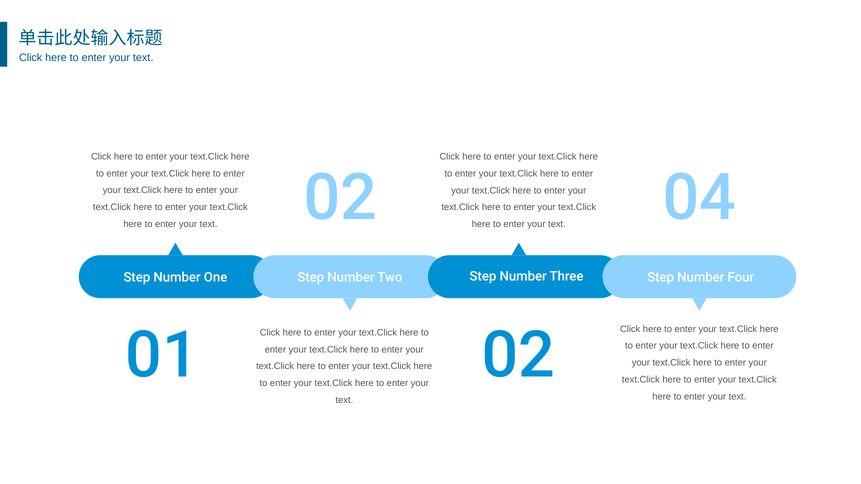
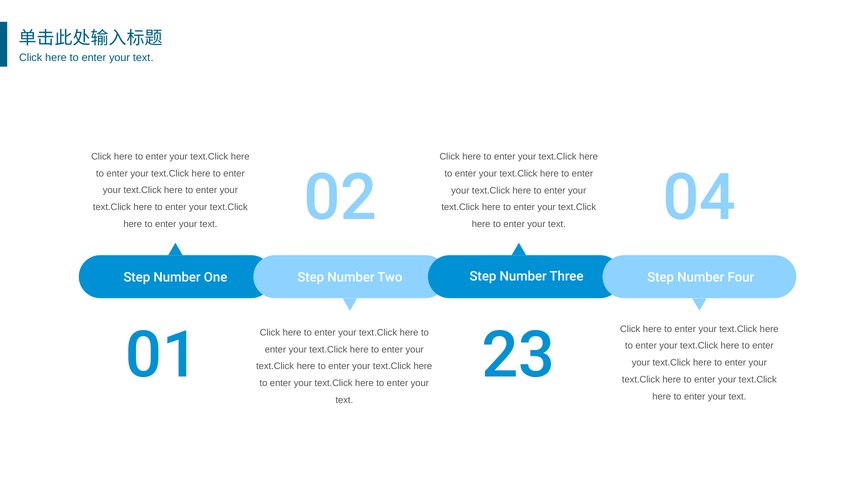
01 02: 02 -> 23
